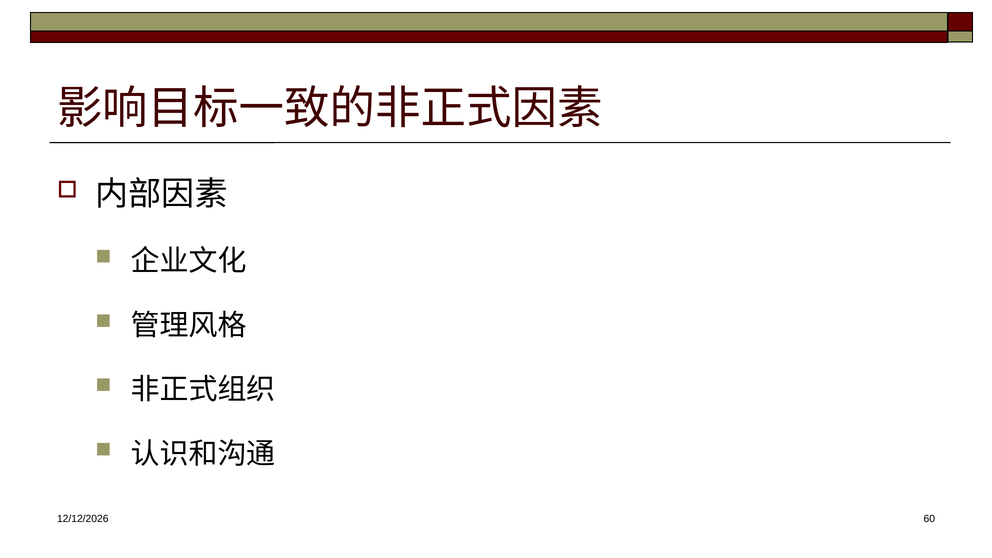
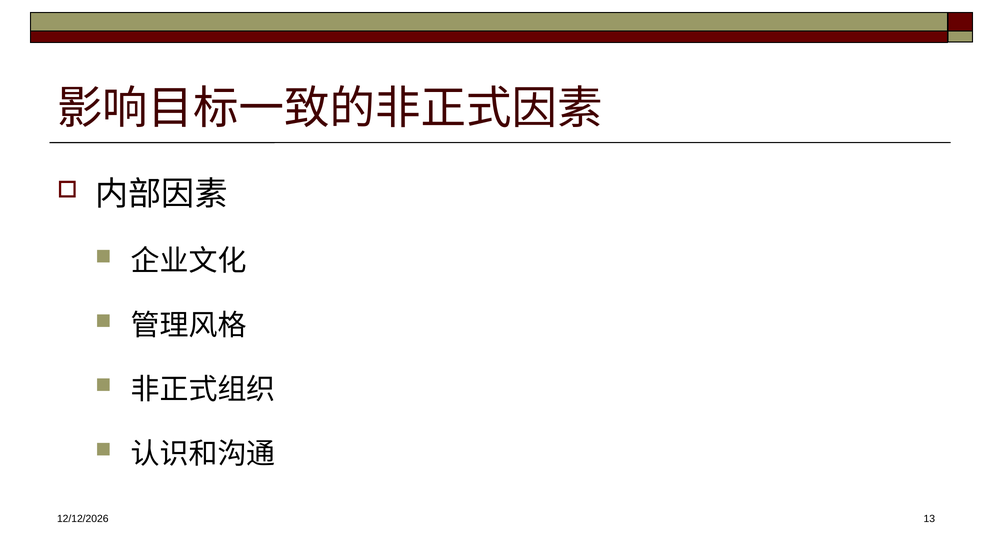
60: 60 -> 13
